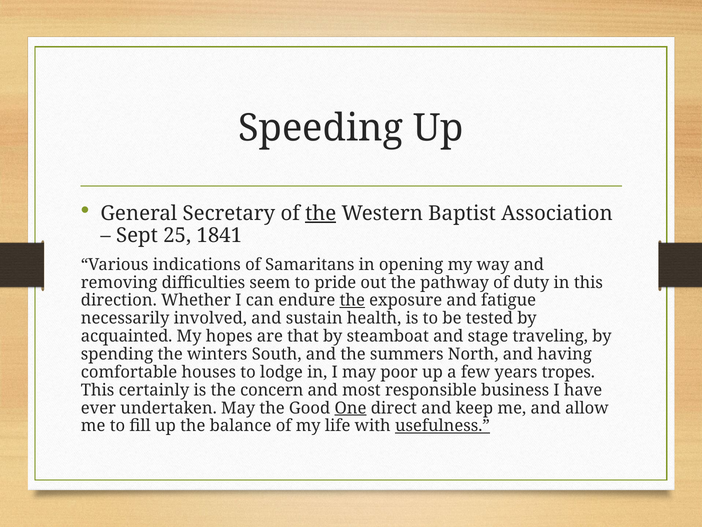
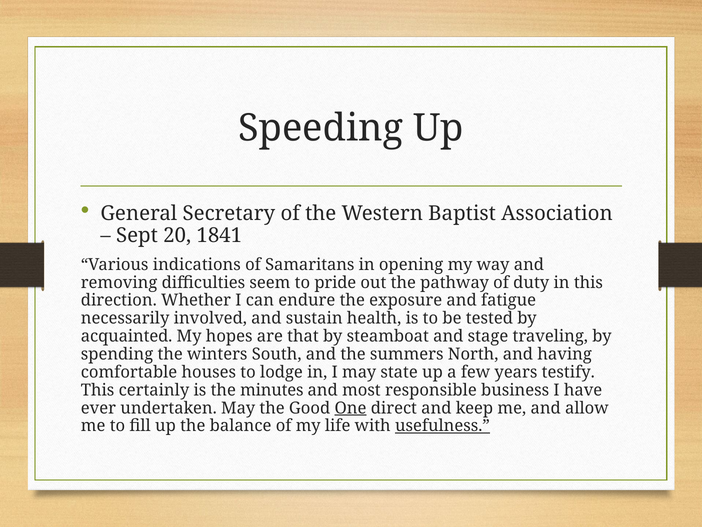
the at (321, 213) underline: present -> none
25: 25 -> 20
the at (352, 300) underline: present -> none
poor: poor -> state
tropes: tropes -> testify
concern: concern -> minutes
